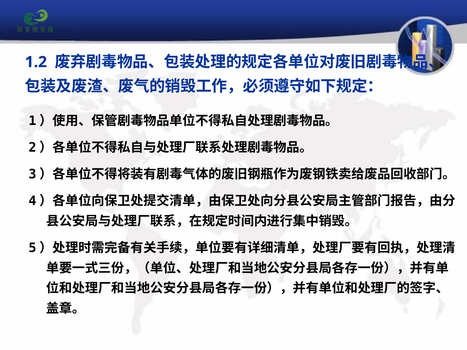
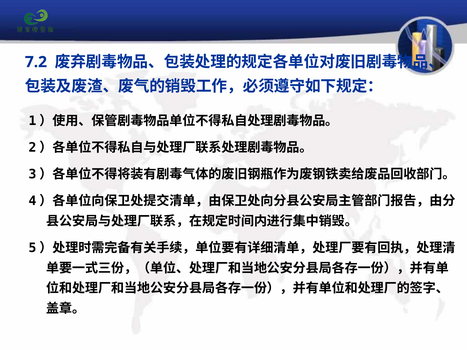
1.2: 1.2 -> 7.2
